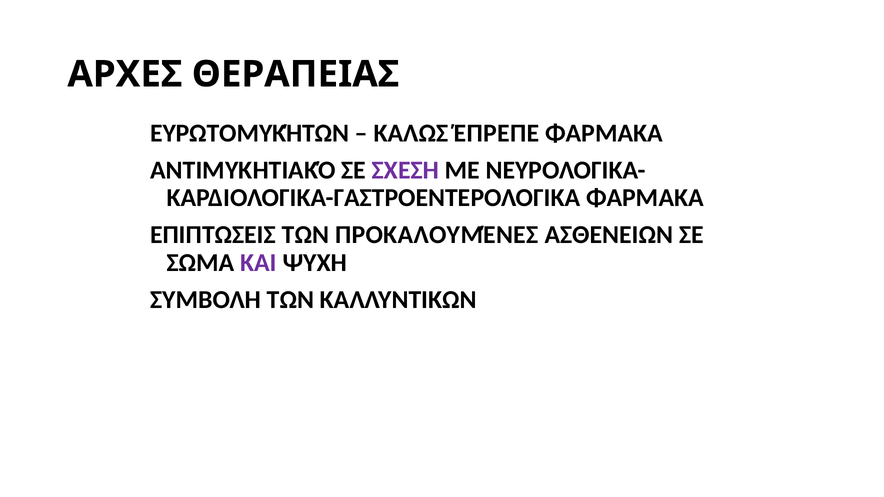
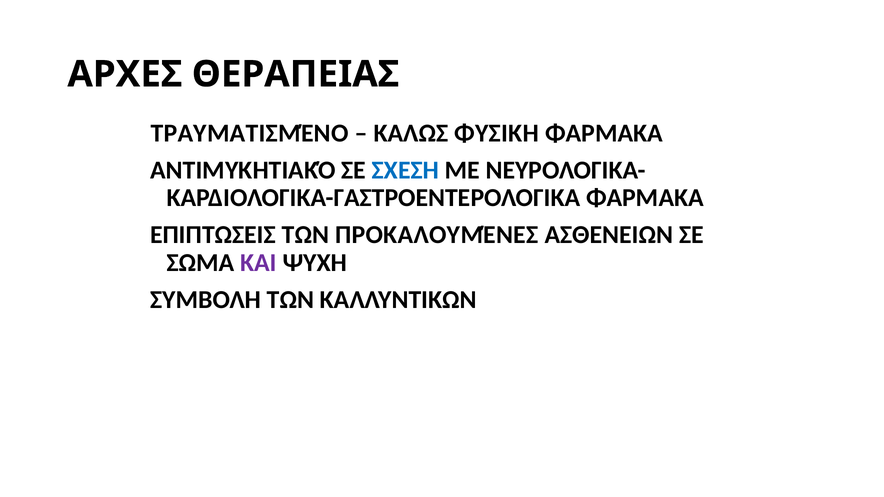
ΕΥΡΩΤΟΜΥΚΉΤΩΝ: ΕΥΡΩΤΟΜΥΚΉΤΩΝ -> ΤΡΑΥΜΑΤΙΣΜΈΝΟ
ΈΠΡΕΠΕ: ΈΠΡΕΠΕ -> ΦΥΣΙΚΗ
ΣΧΕΣΗ colour: purple -> blue
